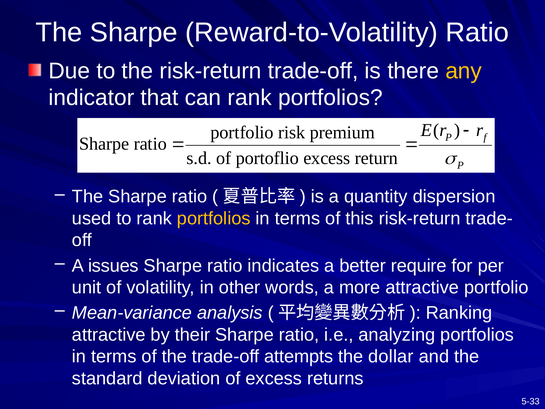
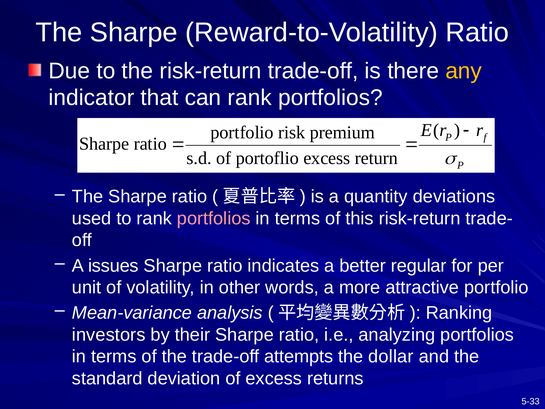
dispersion: dispersion -> deviations
portfolios at (214, 218) colour: yellow -> pink
require: require -> regular
attractive at (109, 335): attractive -> investors
